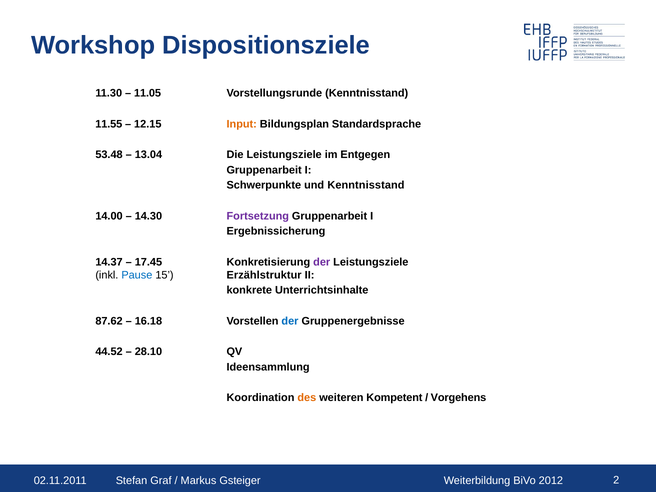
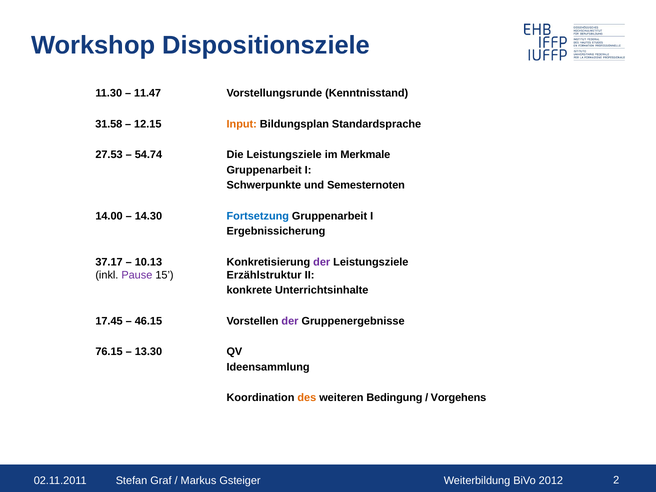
11.05: 11.05 -> 11.47
11.55: 11.55 -> 31.58
53.48: 53.48 -> 27.53
13.04: 13.04 -> 54.74
Entgegen: Entgegen -> Merkmale
und Kenntnisstand: Kenntnisstand -> Semesternoten
Fortsetzung colour: purple -> blue
14.37: 14.37 -> 37.17
17.45: 17.45 -> 10.13
Pause colour: blue -> purple
87.62: 87.62 -> 17.45
16.18: 16.18 -> 46.15
der at (290, 321) colour: blue -> purple
44.52: 44.52 -> 76.15
28.10: 28.10 -> 13.30
Kompetent: Kompetent -> Bedingung
